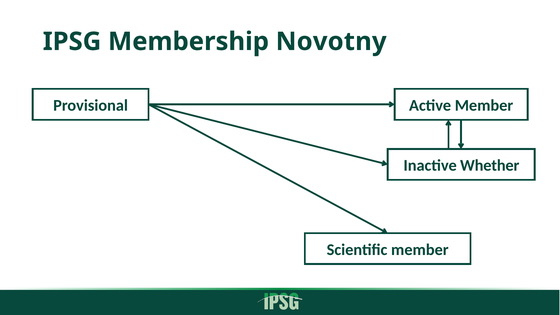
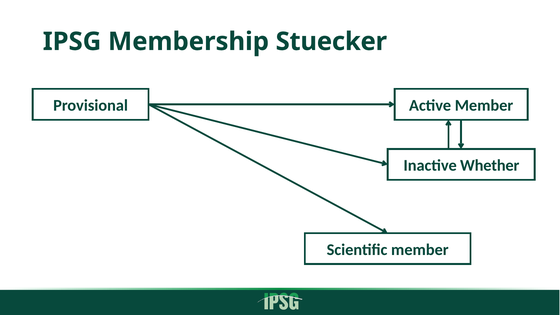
Novotny: Novotny -> Stuecker
